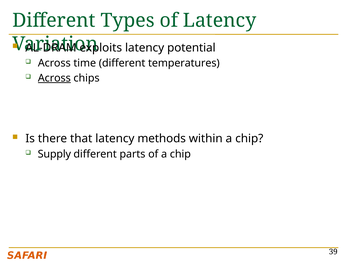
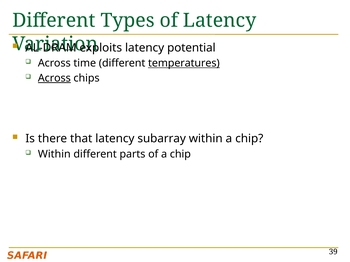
temperatures underline: none -> present
methods: methods -> subarray
Supply at (54, 154): Supply -> Within
